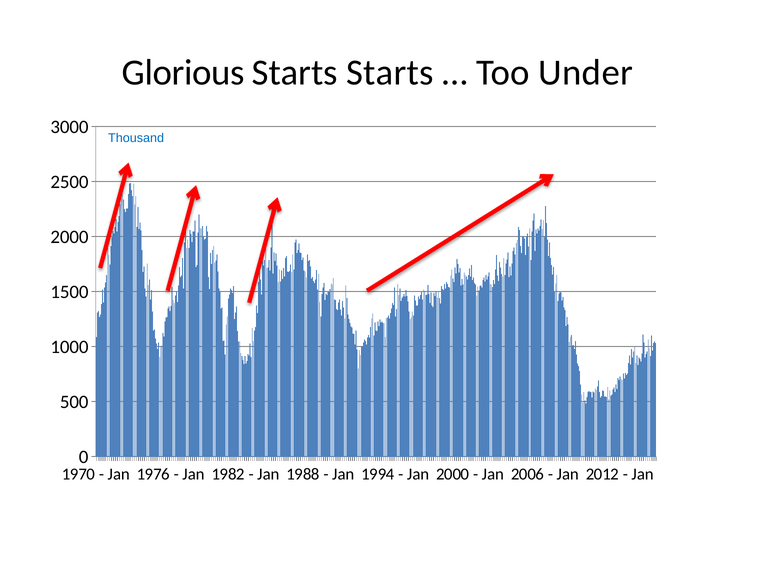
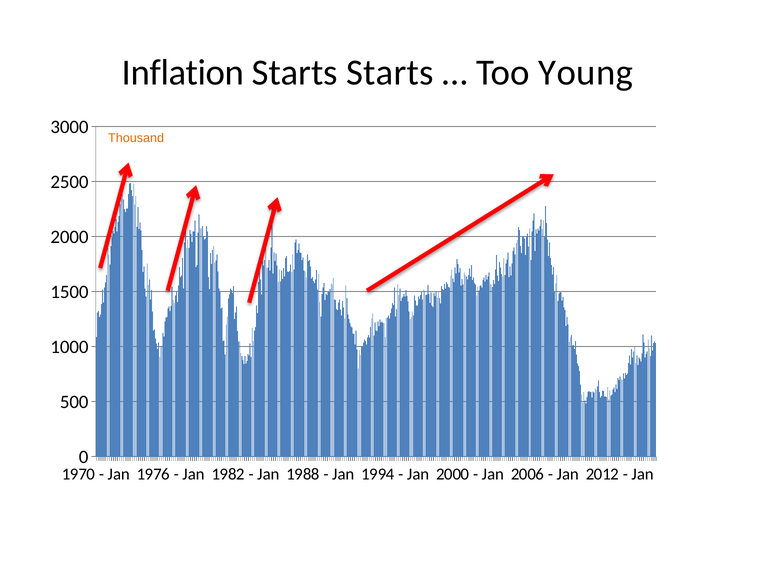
Glorious: Glorious -> Inflation
Under: Under -> Young
Thousand colour: blue -> orange
